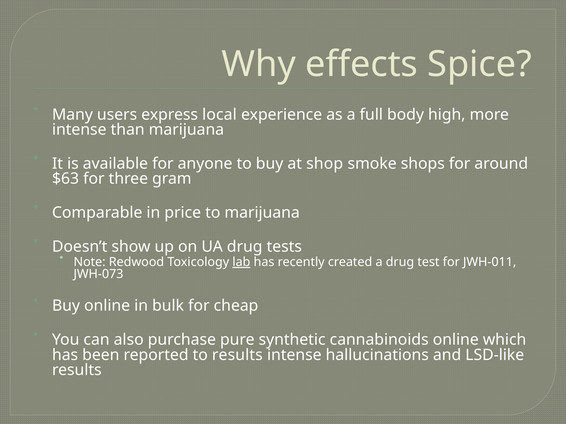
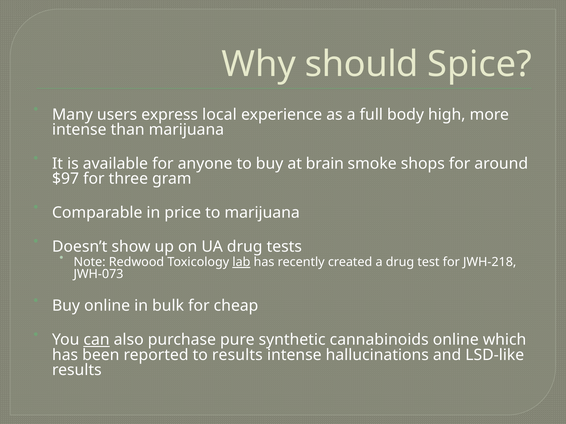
effects: effects -> should
shop: shop -> brain
$63: $63 -> $97
JWH-011: JWH-011 -> JWH-218
can underline: none -> present
